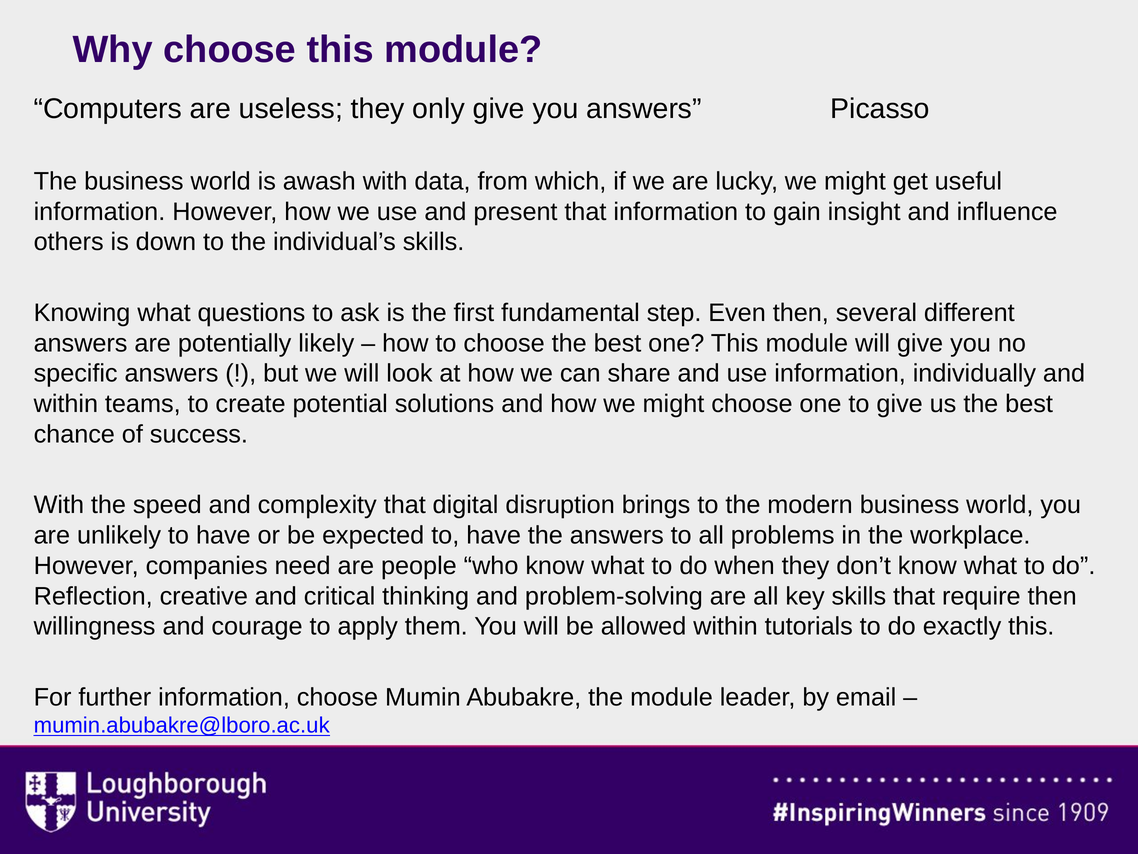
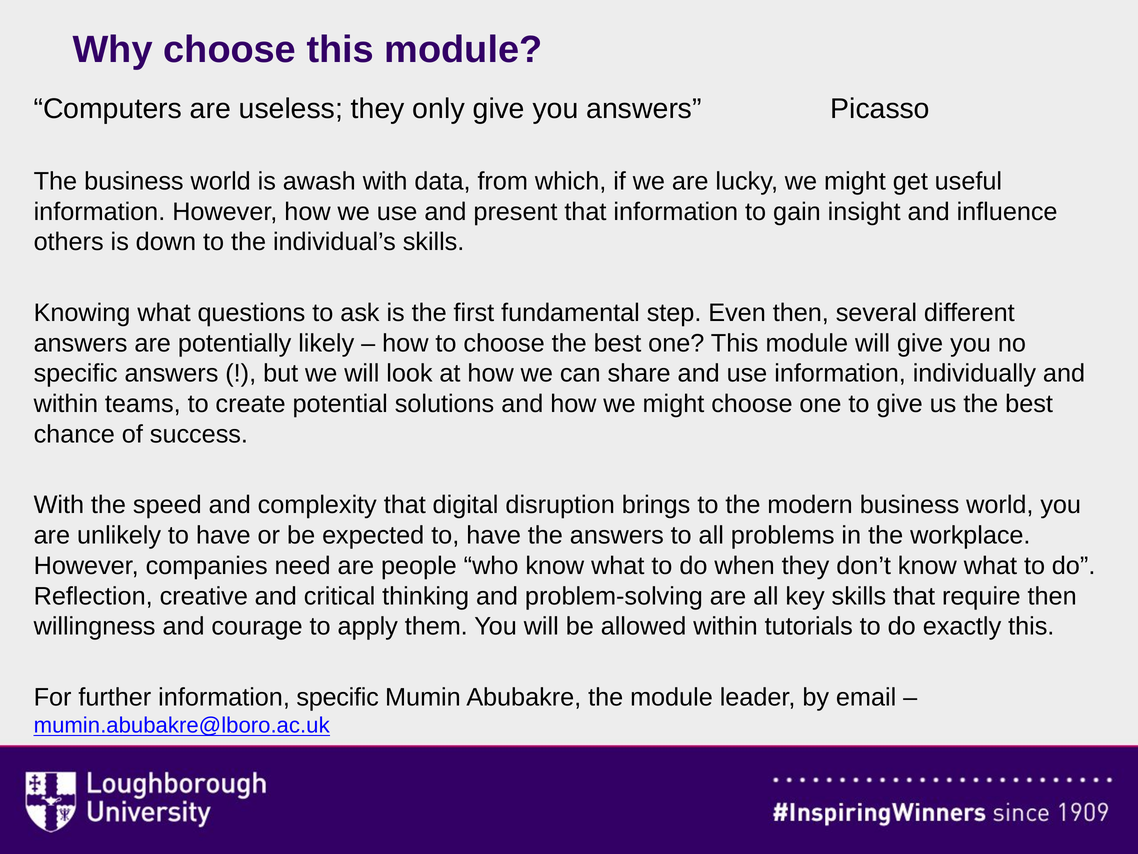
information choose: choose -> specific
